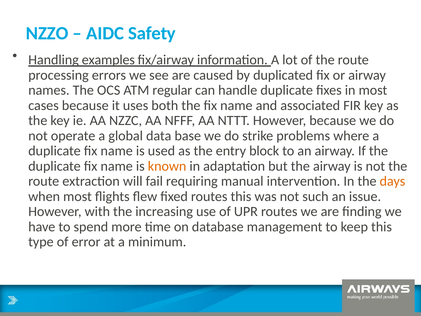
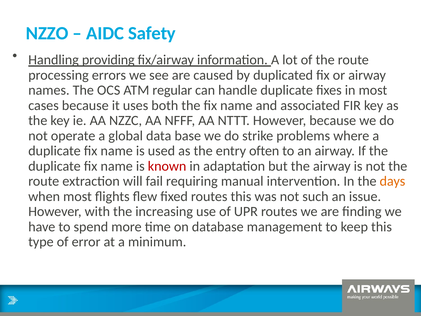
examples: examples -> providing
block: block -> often
known colour: orange -> red
